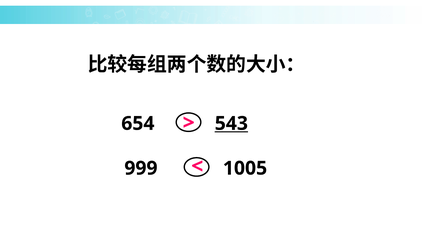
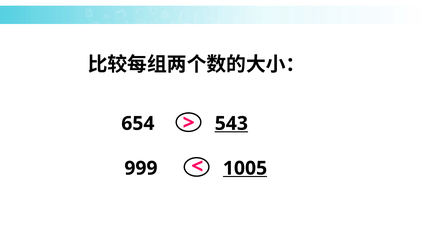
1005 underline: none -> present
